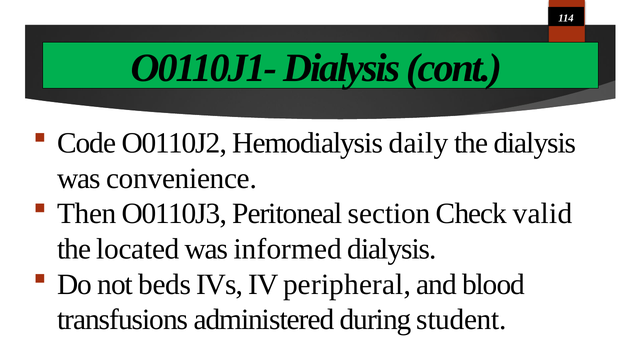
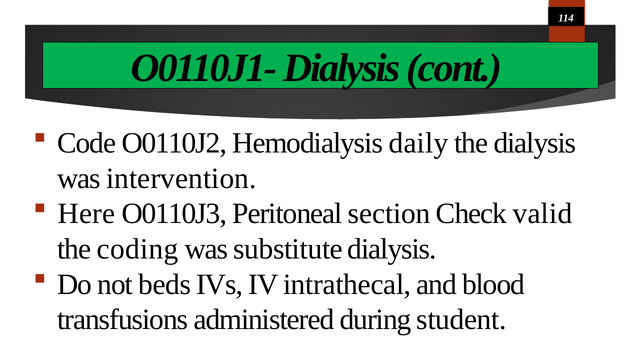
convenience: convenience -> intervention
Then: Then -> Here
located: located -> coding
informed: informed -> substitute
peripheral: peripheral -> intrathecal
